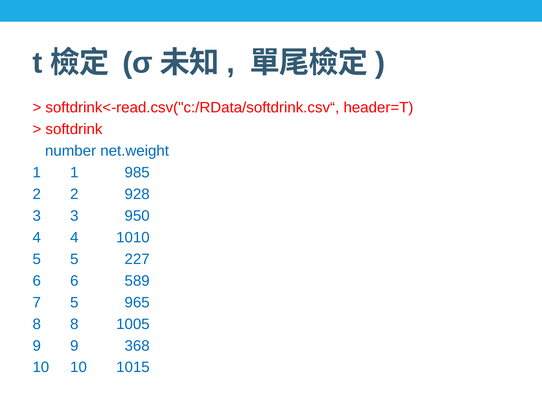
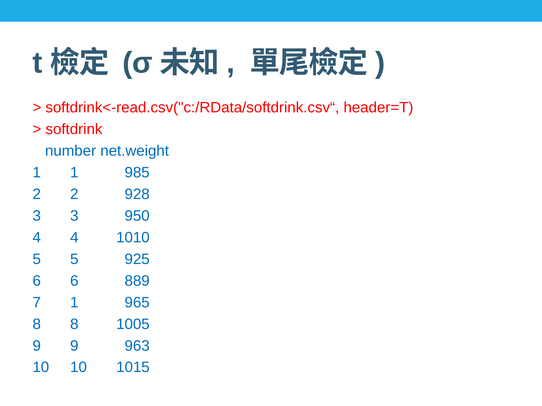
227: 227 -> 925
589: 589 -> 889
7 5: 5 -> 1
368: 368 -> 963
